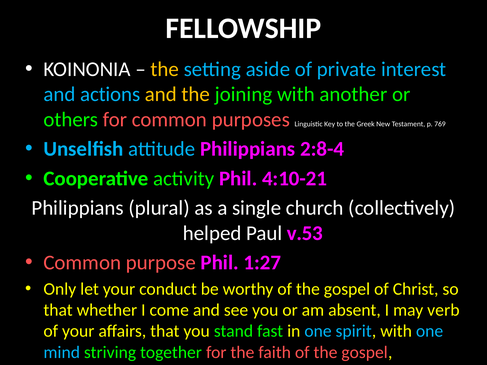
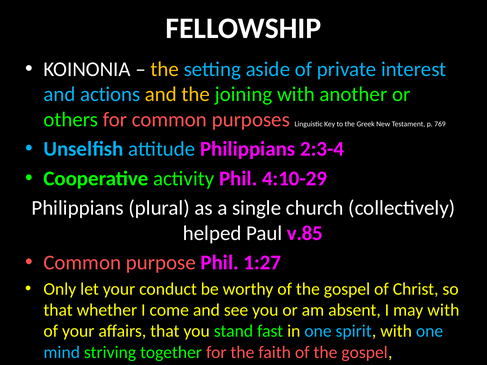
2:8-4: 2:8-4 -> 2:3-4
4:10-21: 4:10-21 -> 4:10-29
v.53: v.53 -> v.85
may verb: verb -> with
